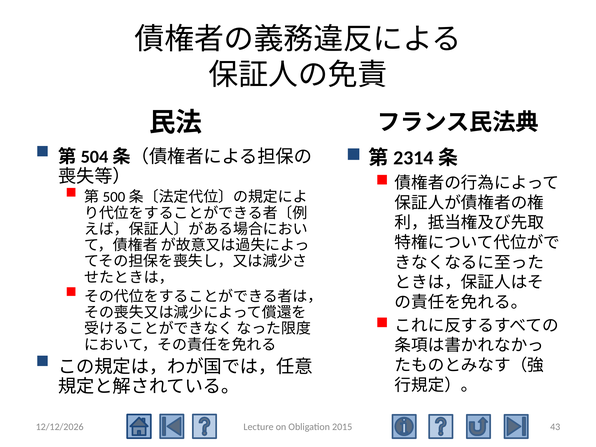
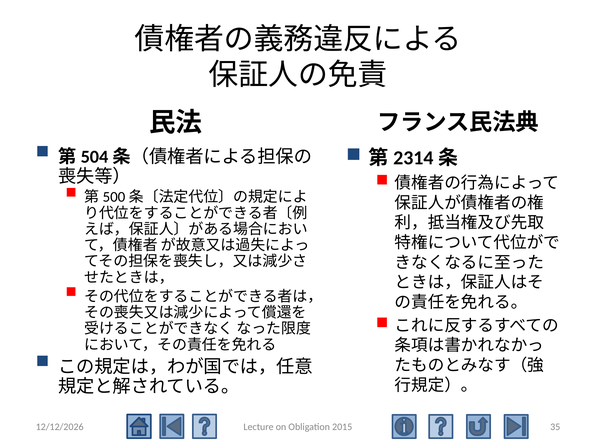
43: 43 -> 35
